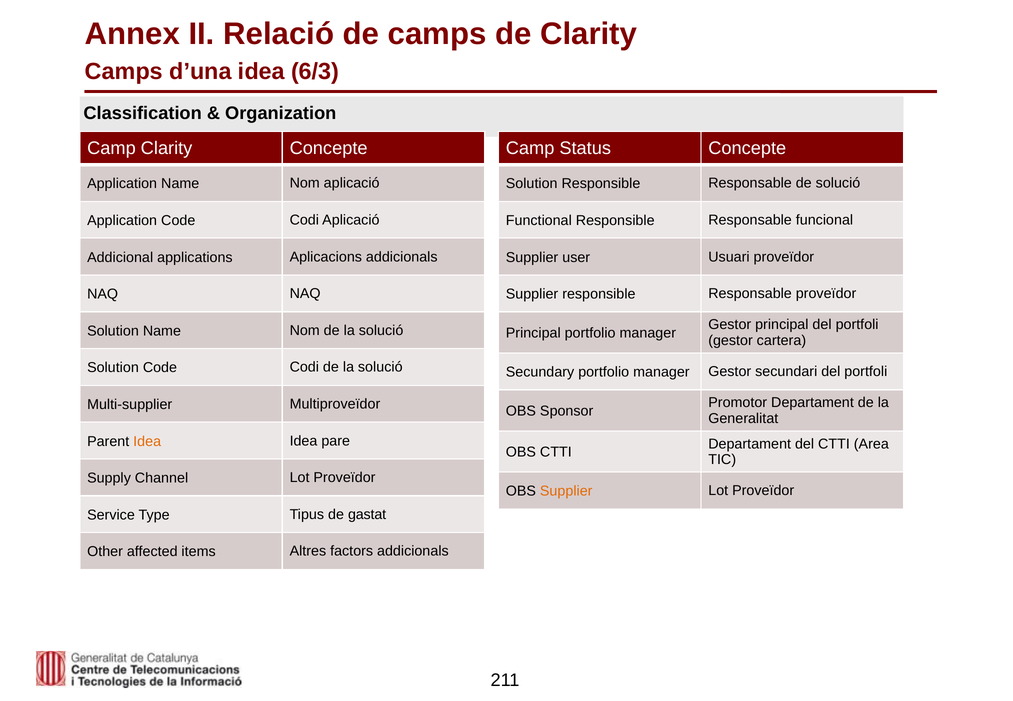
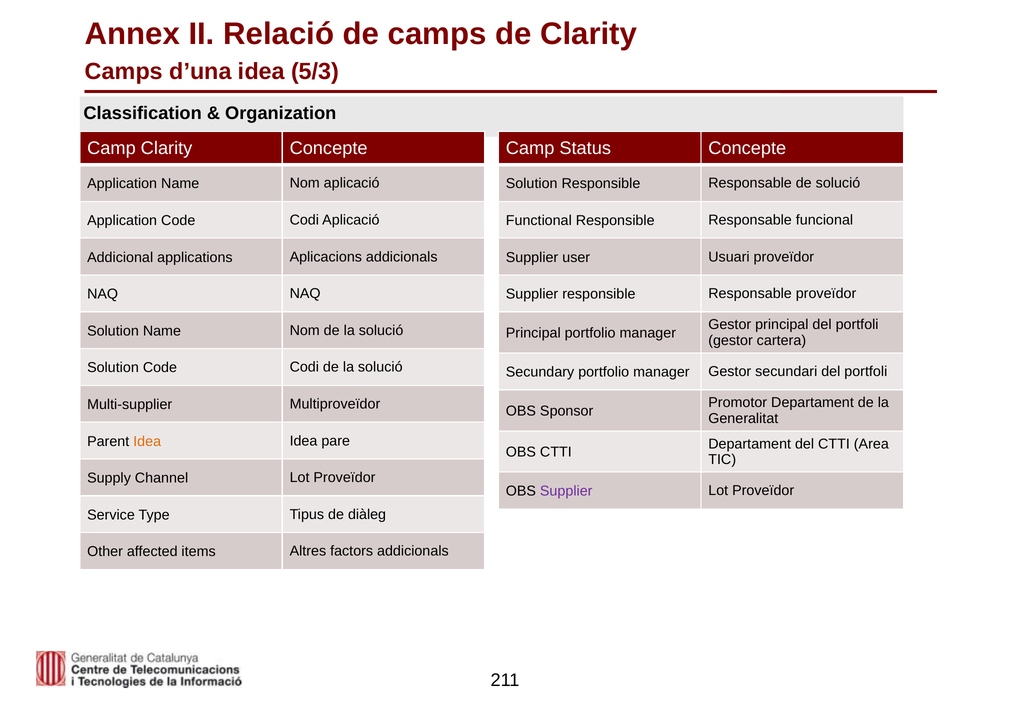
6/3: 6/3 -> 5/3
Supplier at (566, 491) colour: orange -> purple
gastat: gastat -> diàleg
